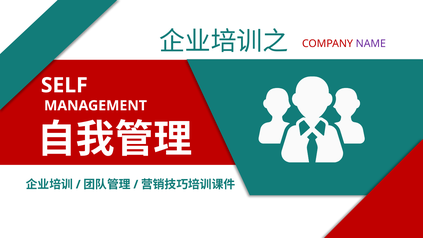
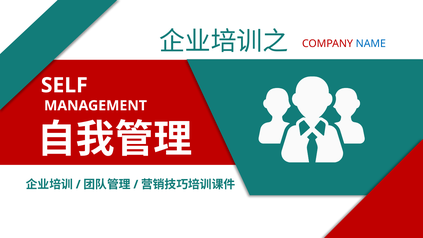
NAME colour: purple -> blue
